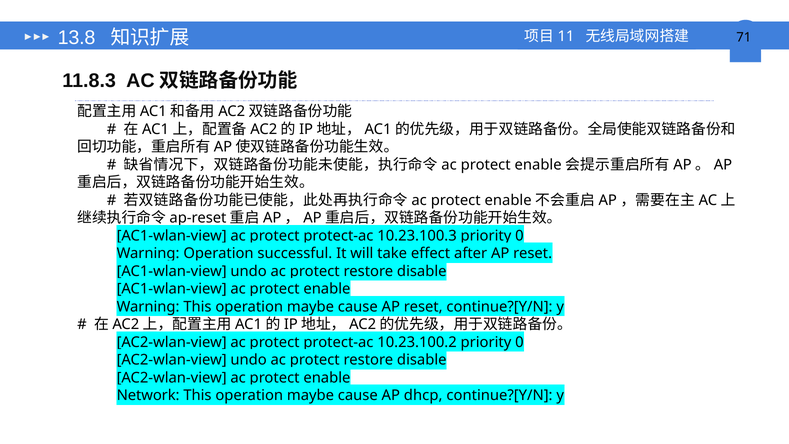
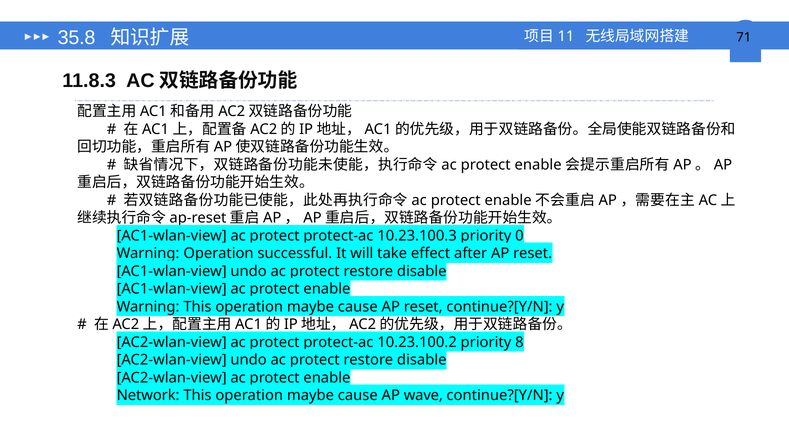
13.8: 13.8 -> 35.8
0 at (519, 342): 0 -> 8
dhcp: dhcp -> wave
